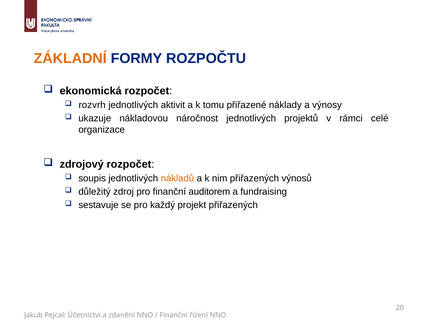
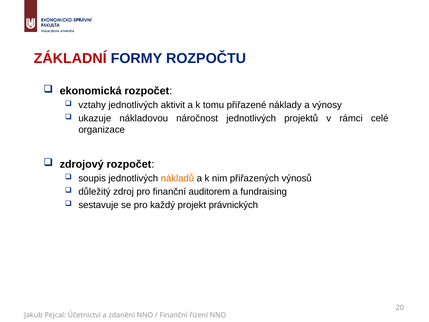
ZÁKLADNÍ colour: orange -> red
rozvrh: rozvrh -> vztahy
projekt přiřazených: přiřazených -> právnických
